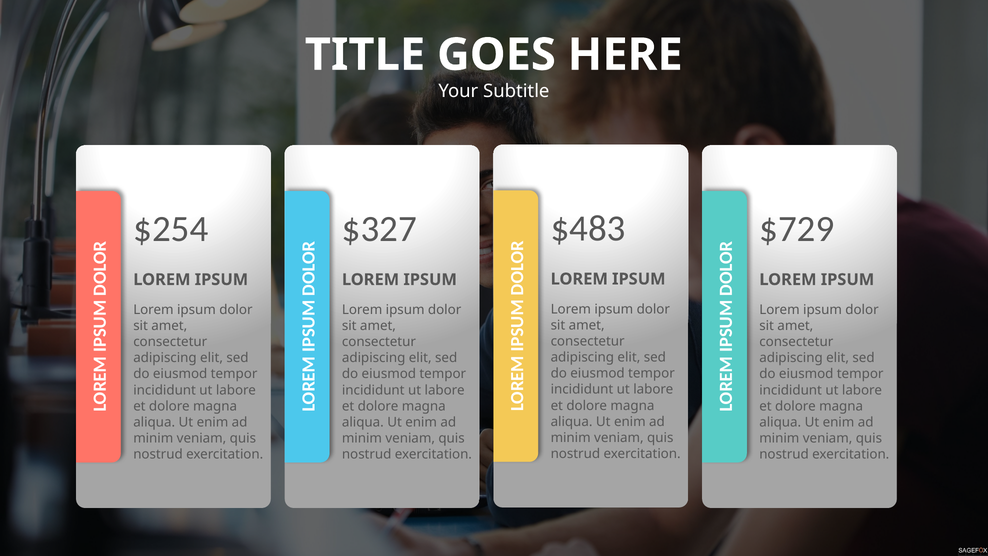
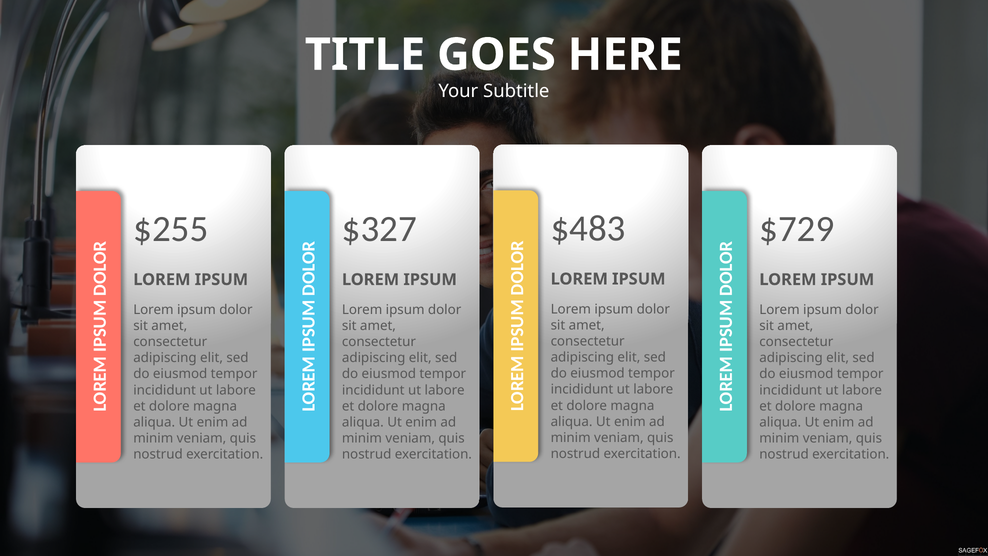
$254: $254 -> $255
